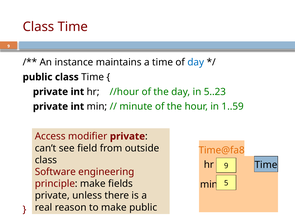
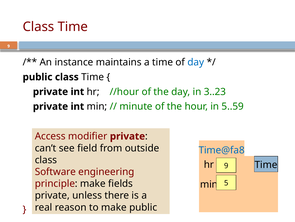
5..23: 5..23 -> 3..23
1..59: 1..59 -> 5..59
Time@fa8 colour: orange -> blue
